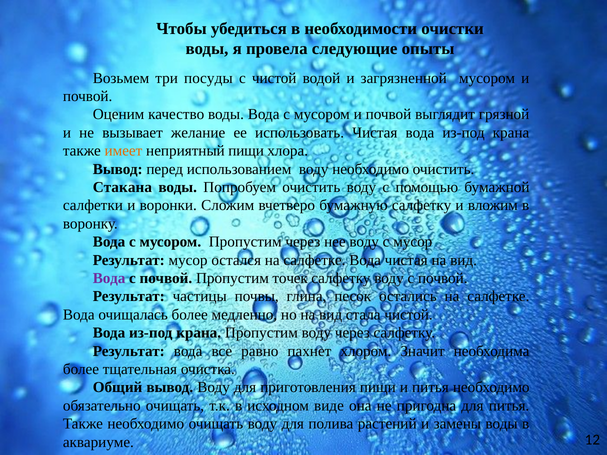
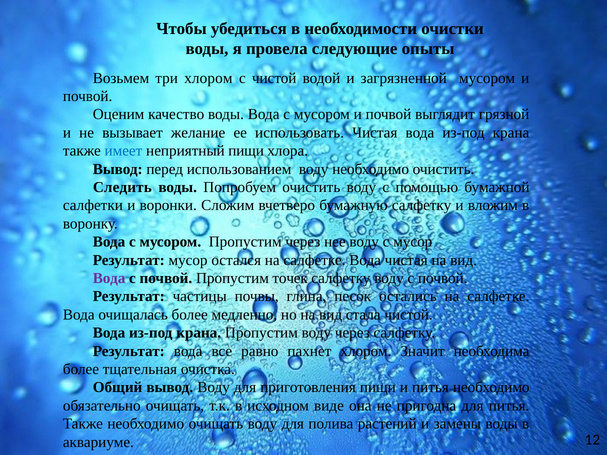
три посуды: посуды -> хлором
имеет colour: orange -> blue
Стакана: Стакана -> Следить
